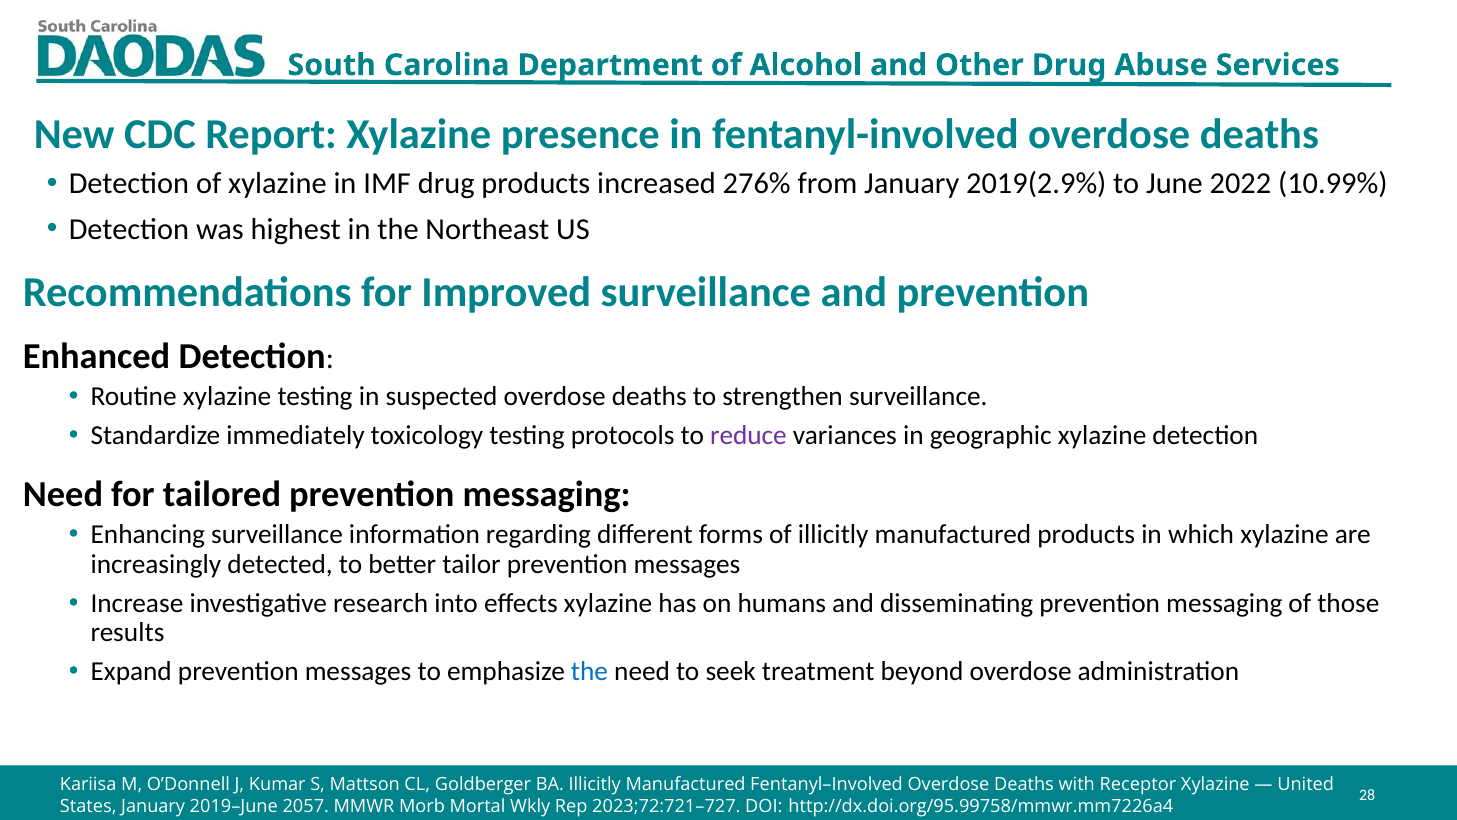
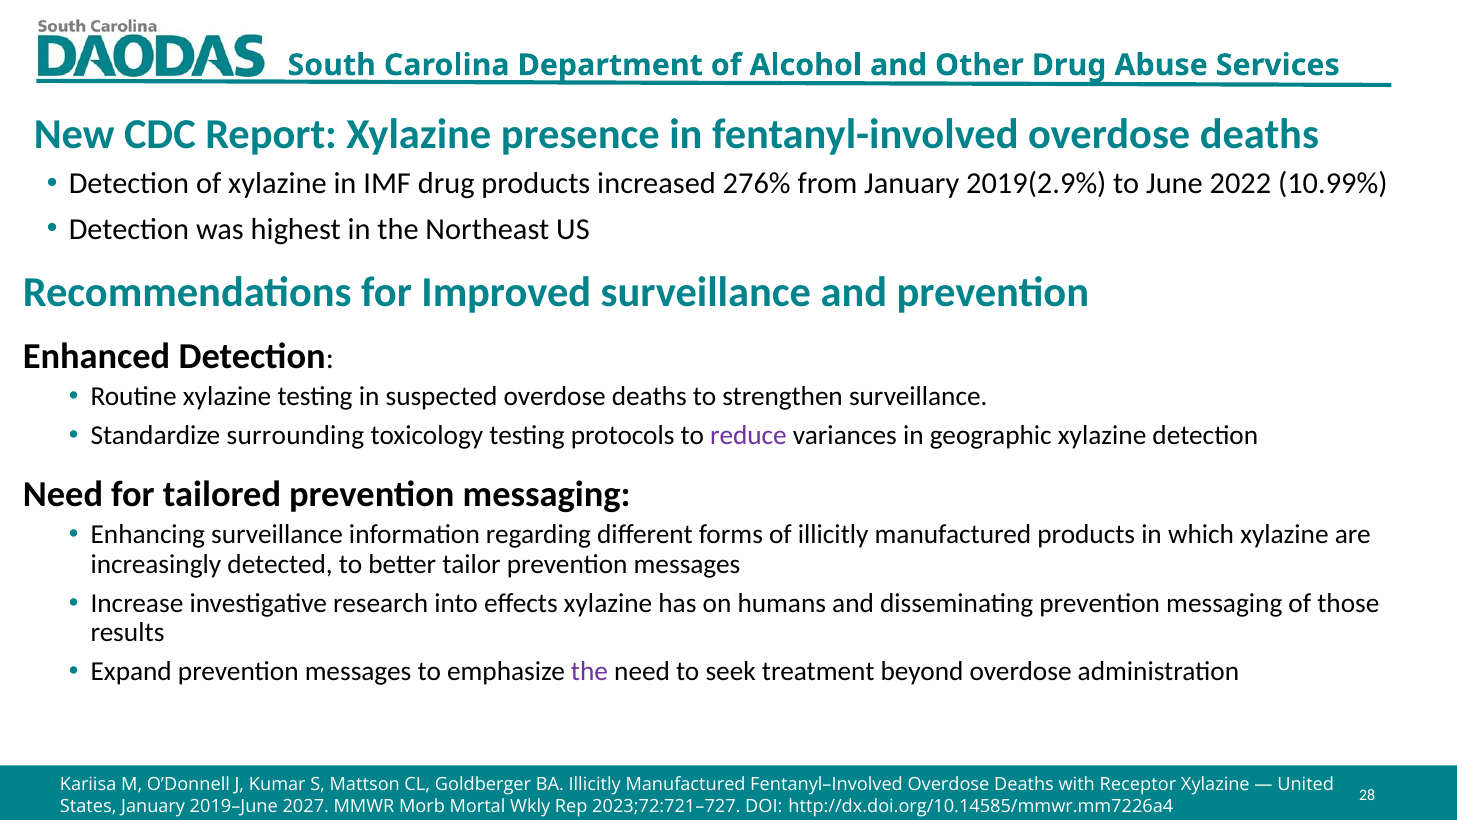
immediately: immediately -> surrounding
the at (589, 671) colour: blue -> purple
2057: 2057 -> 2027
http://dx.doi.org/95.99758/mmwr.mm7226a4: http://dx.doi.org/95.99758/mmwr.mm7226a4 -> http://dx.doi.org/10.14585/mmwr.mm7226a4
